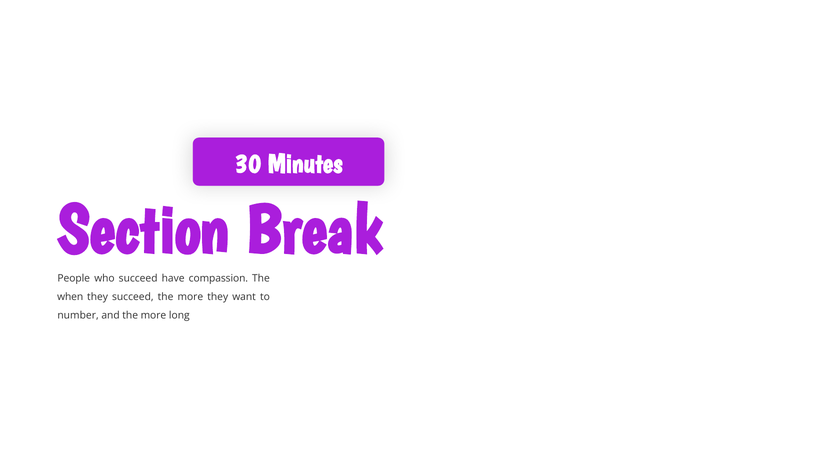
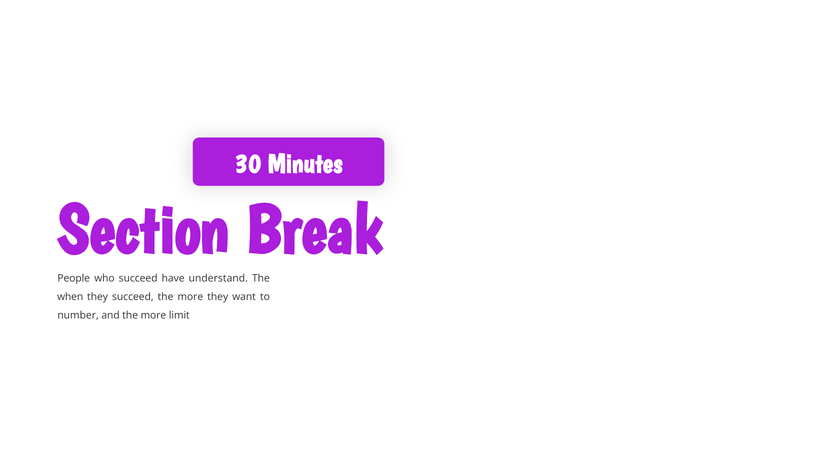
compassion: compassion -> understand
long: long -> limit
